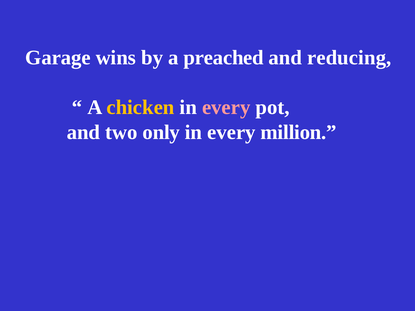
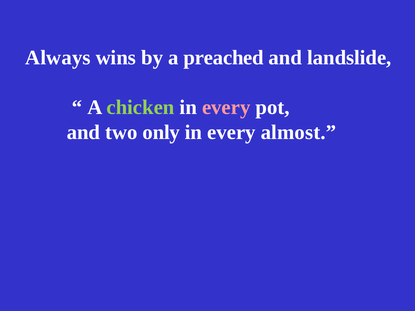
Garage: Garage -> Always
reducing: reducing -> landslide
chicken colour: yellow -> light green
million: million -> almost
